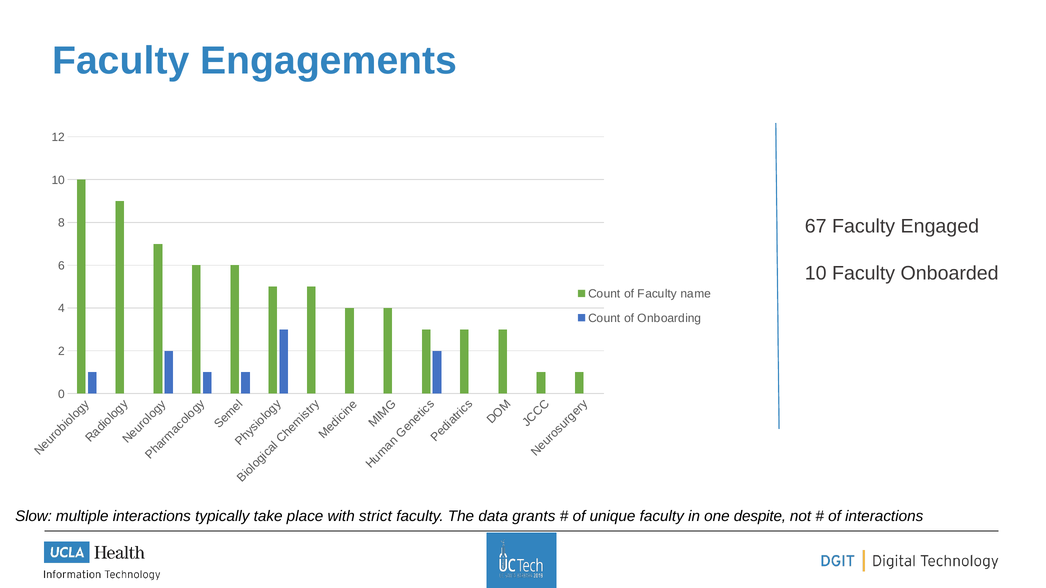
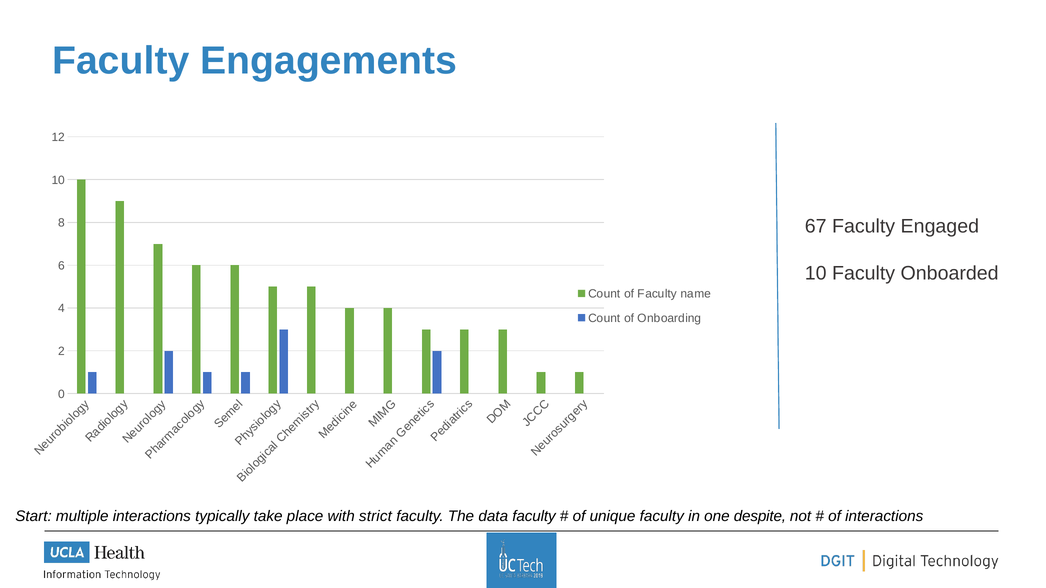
Slow: Slow -> Start
data grants: grants -> faculty
